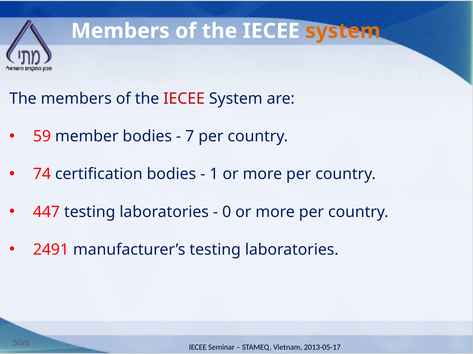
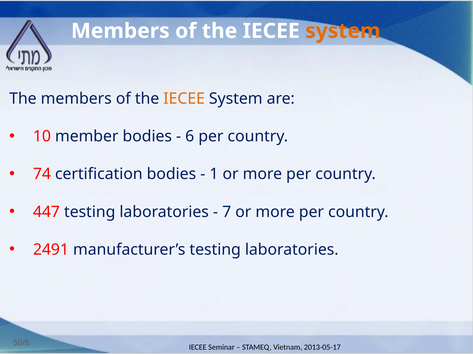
IECEE at (184, 99) colour: red -> orange
59: 59 -> 10
7 at (190, 137): 7 -> 6
0: 0 -> 7
